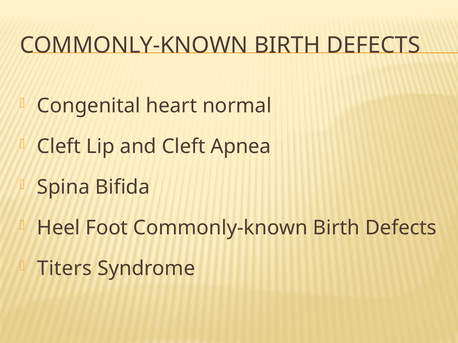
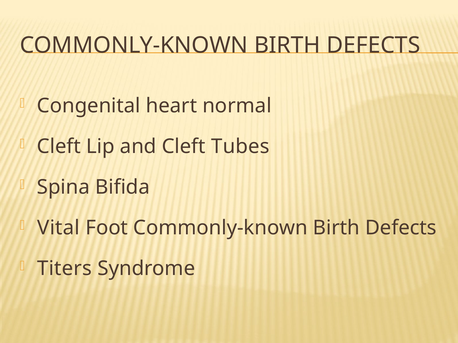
Apnea: Apnea -> Tubes
Heel: Heel -> Vital
